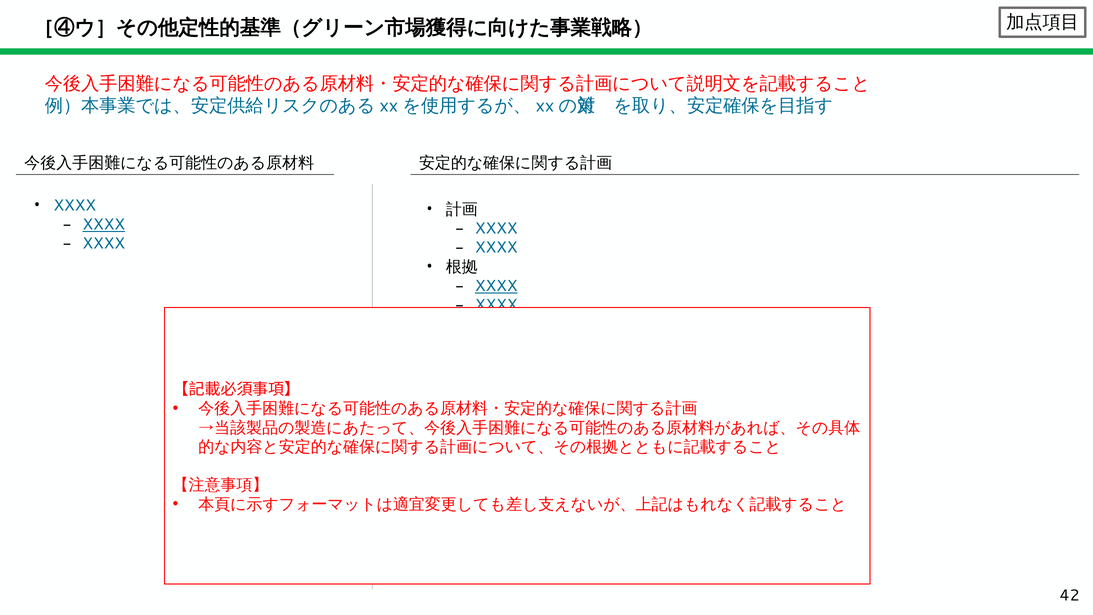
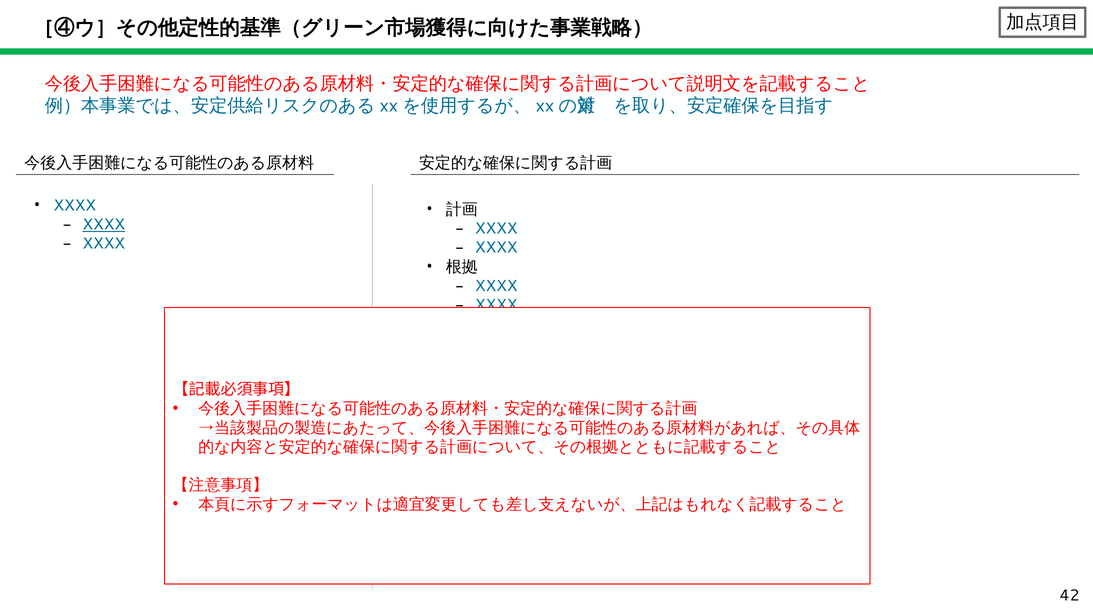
XXXX at (496, 286) underline: present -> none
